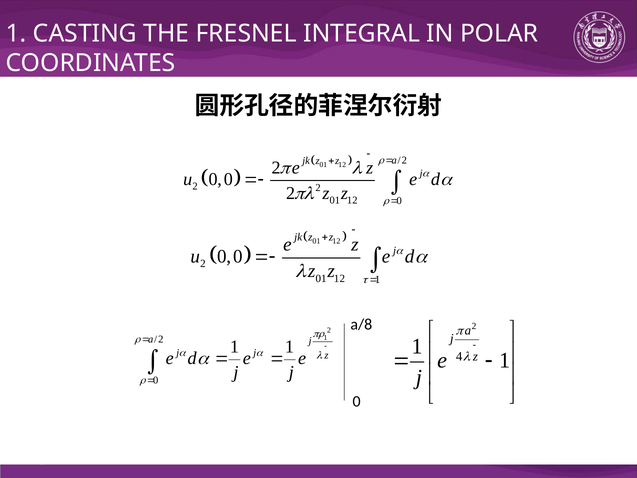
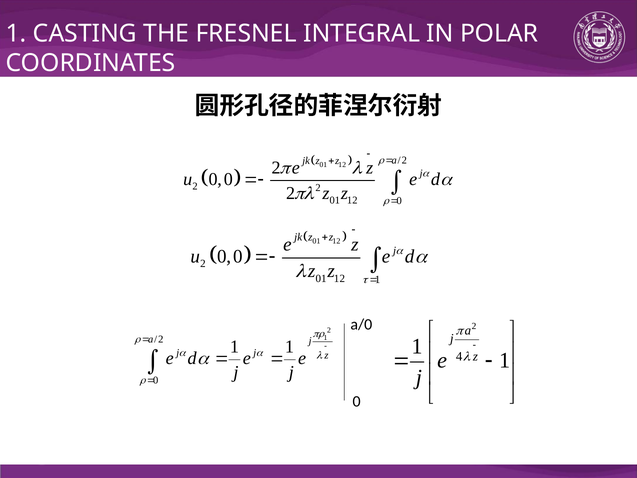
a/8: a/8 -> a/0
